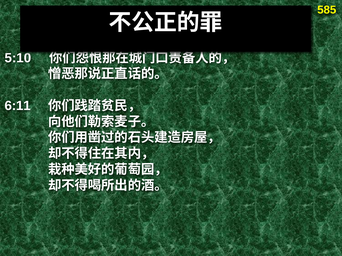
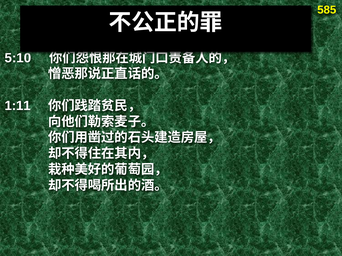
6:11: 6:11 -> 1:11
